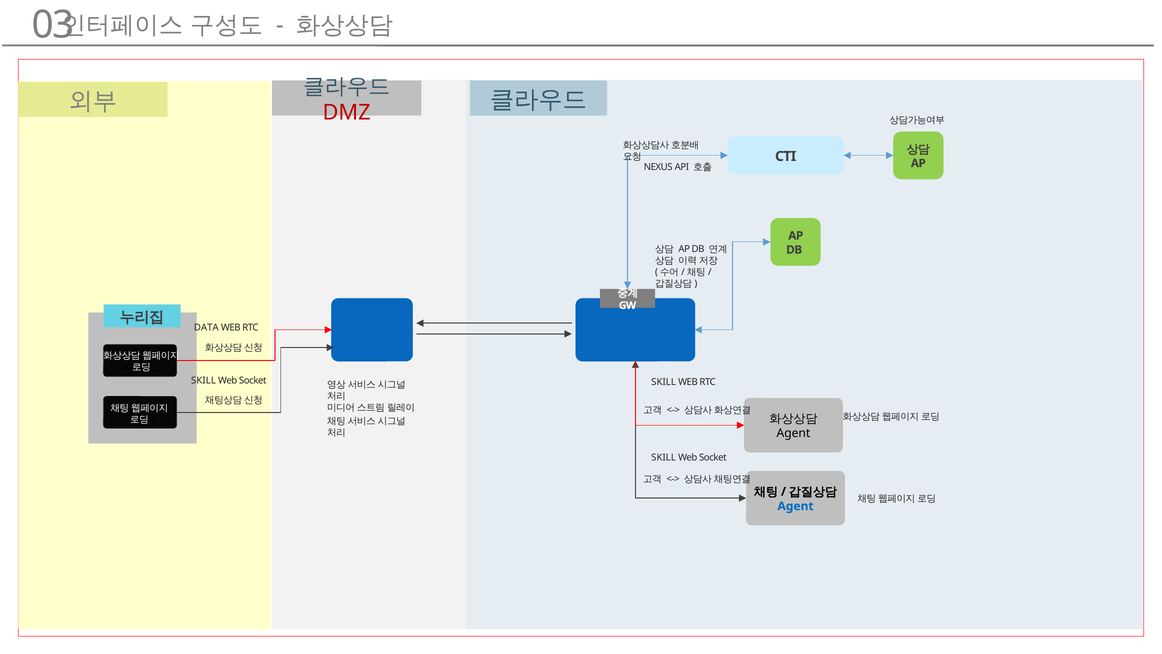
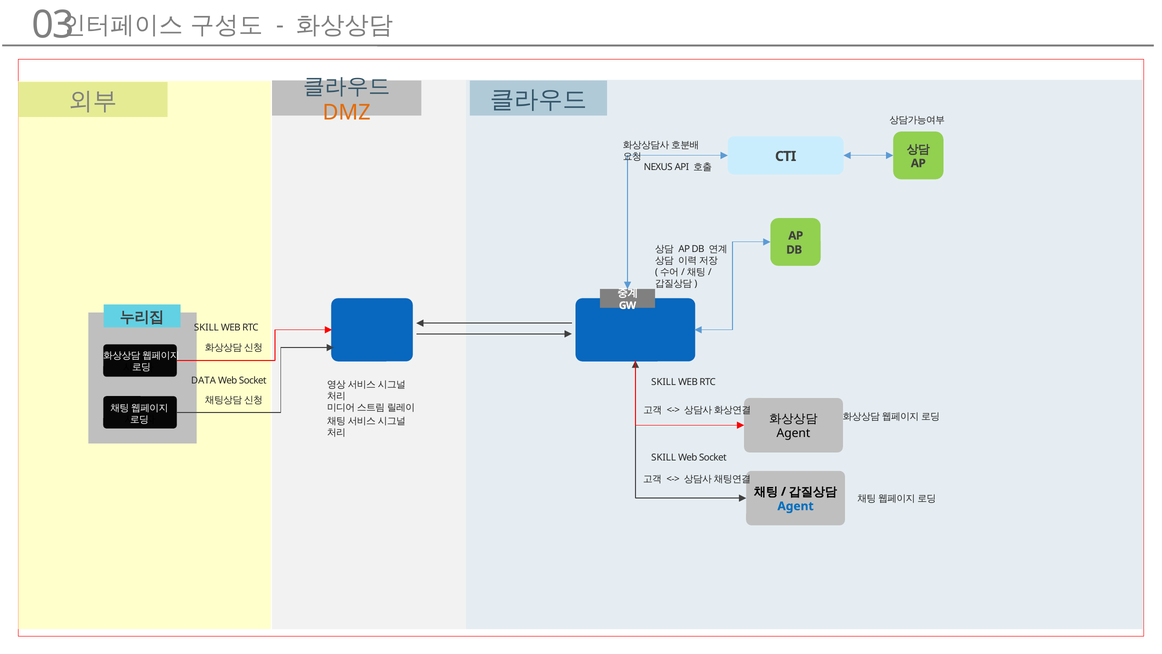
DMZ colour: red -> orange
DATA at (206, 328): DATA -> SKILL
SKILL at (204, 380): SKILL -> DATA
